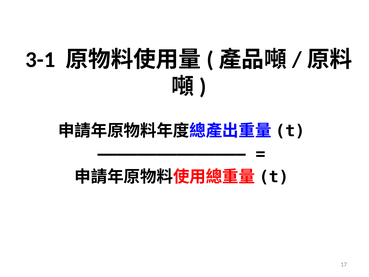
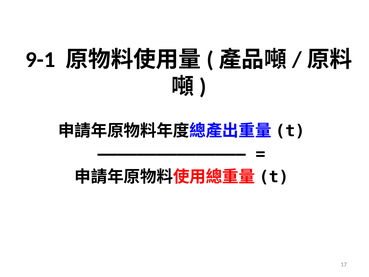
3-1: 3-1 -> 9-1
